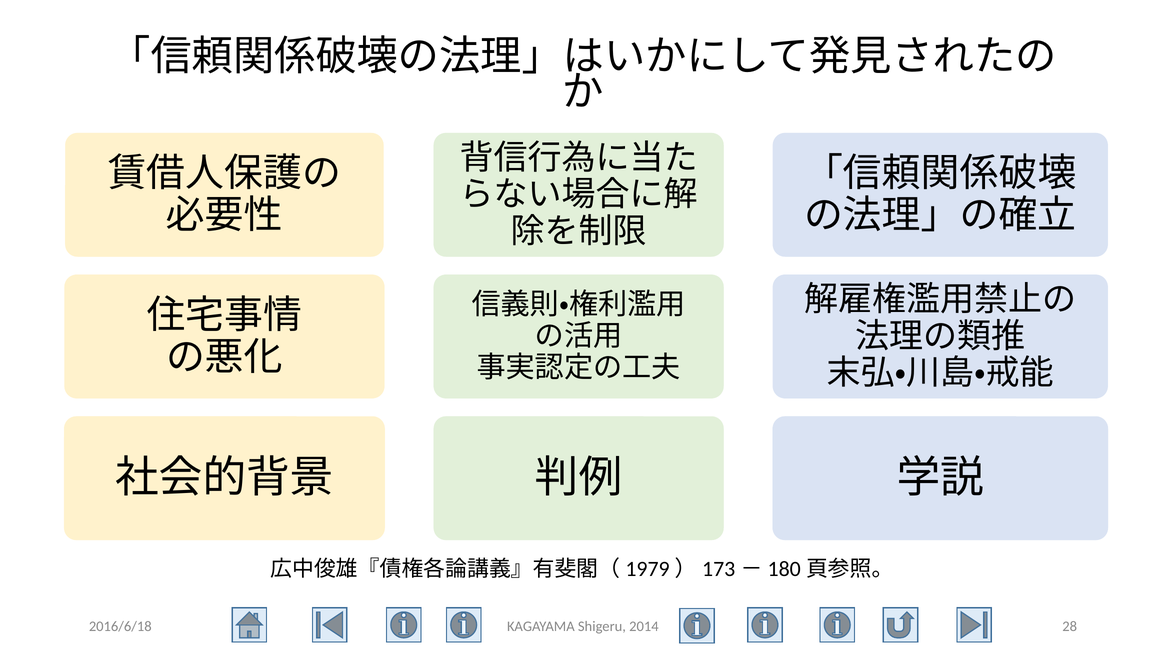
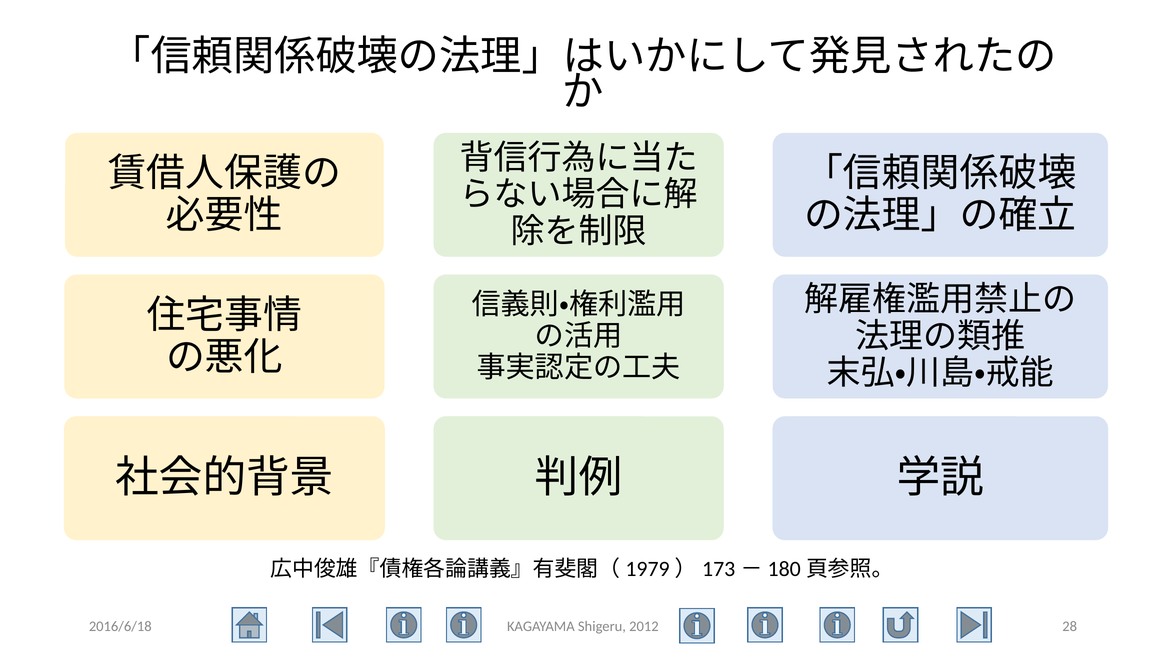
2014: 2014 -> 2012
